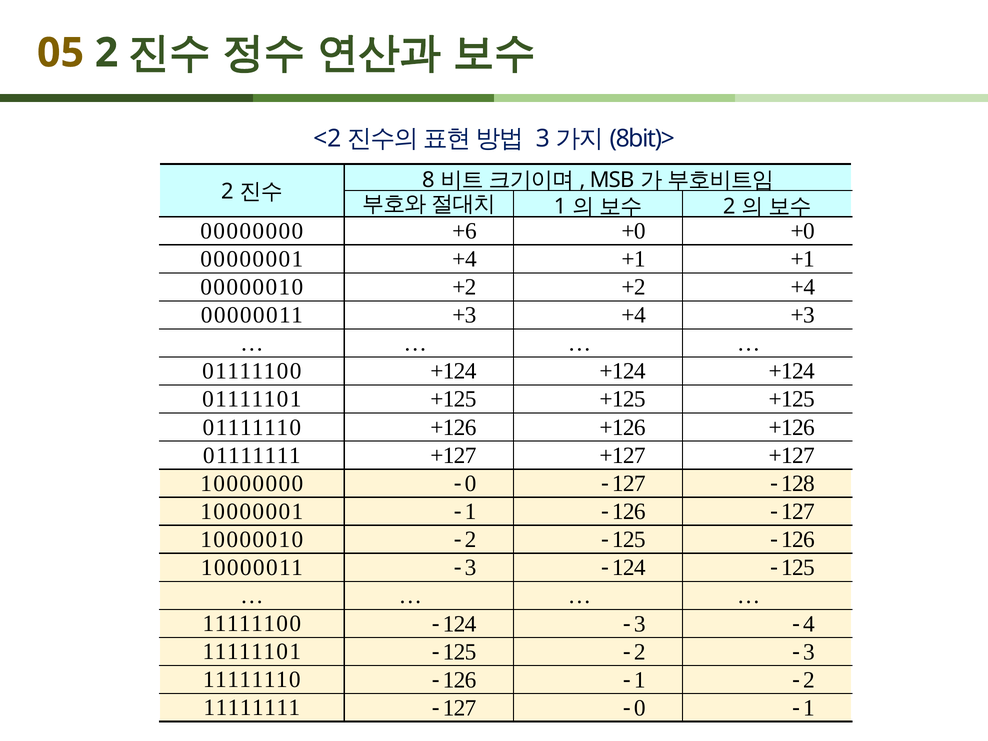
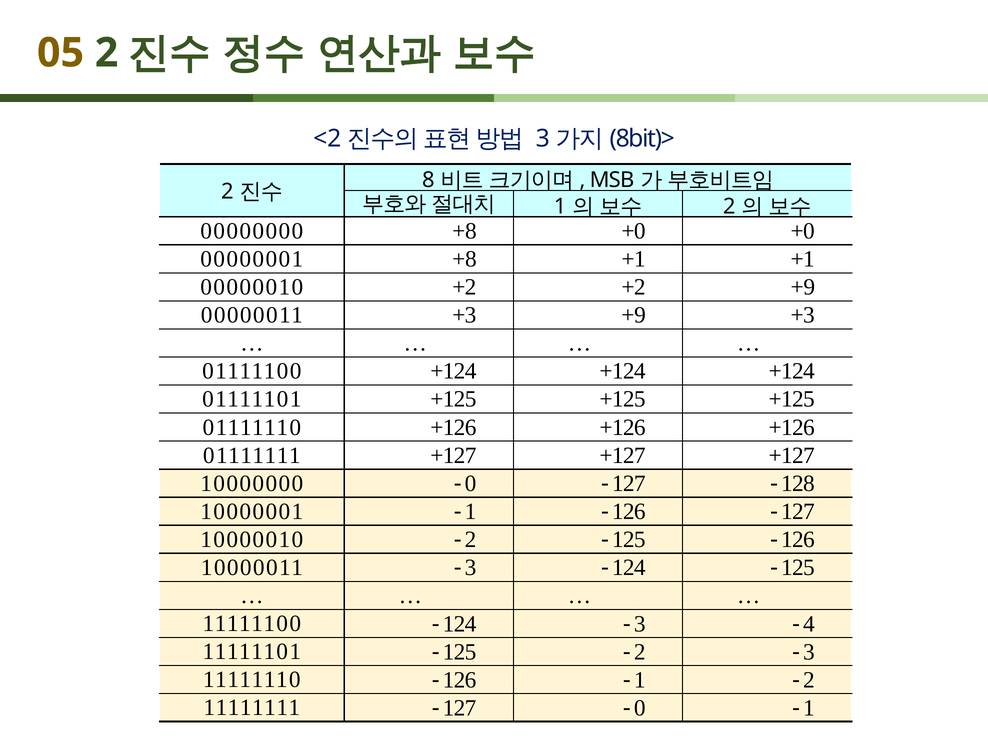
00000000 +6: +6 -> +8
00000001 +4: +4 -> +8
+2 +4: +4 -> +9
+3 +4: +4 -> +9
